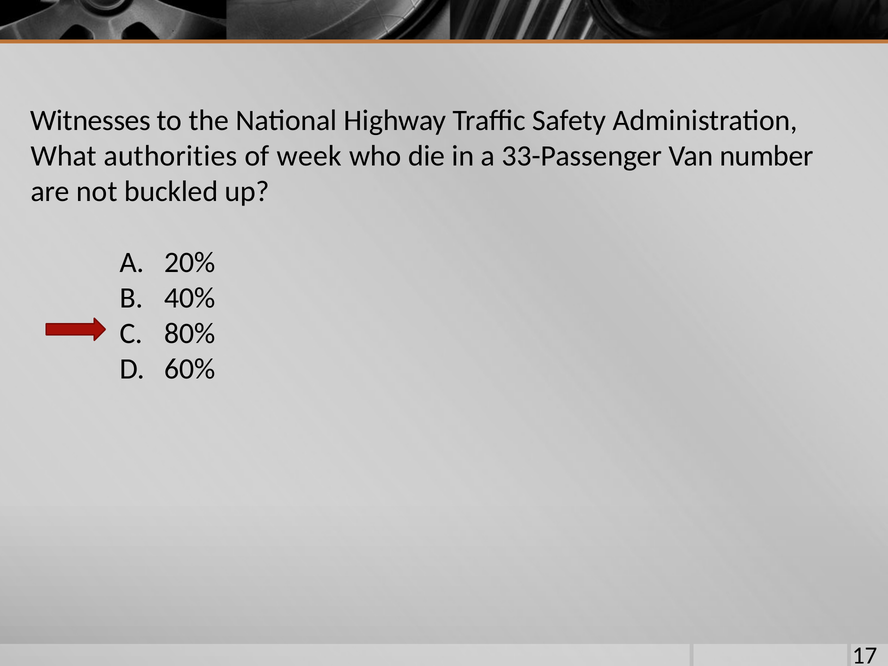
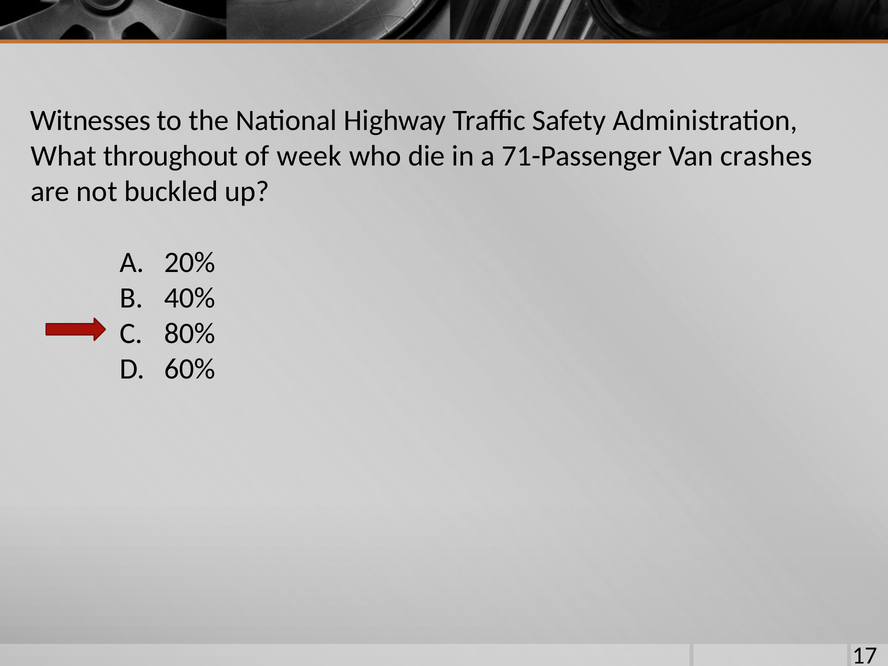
authorities: authorities -> throughout
33-Passenger: 33-Passenger -> 71-Passenger
number: number -> crashes
